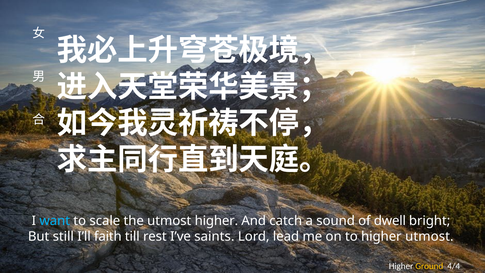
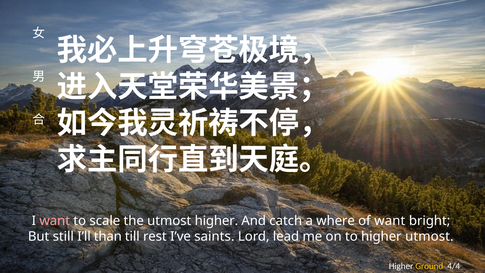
want at (55, 221) colour: light blue -> pink
sound: sound -> where
of dwell: dwell -> want
faith: faith -> than
